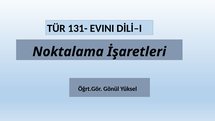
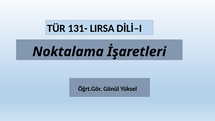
EVINI: EVINI -> LIRSA
